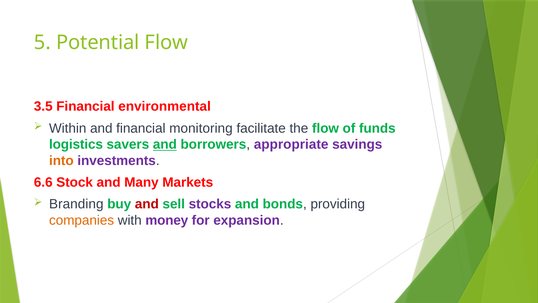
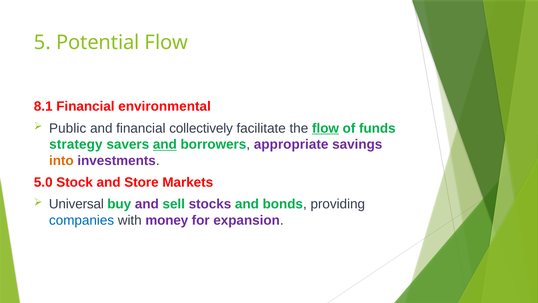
3.5: 3.5 -> 8.1
Within: Within -> Public
monitoring: monitoring -> collectively
flow at (326, 128) underline: none -> present
logistics: logistics -> strategy
6.6: 6.6 -> 5.0
Many: Many -> Store
Branding: Branding -> Universal
and at (147, 204) colour: red -> purple
companies colour: orange -> blue
